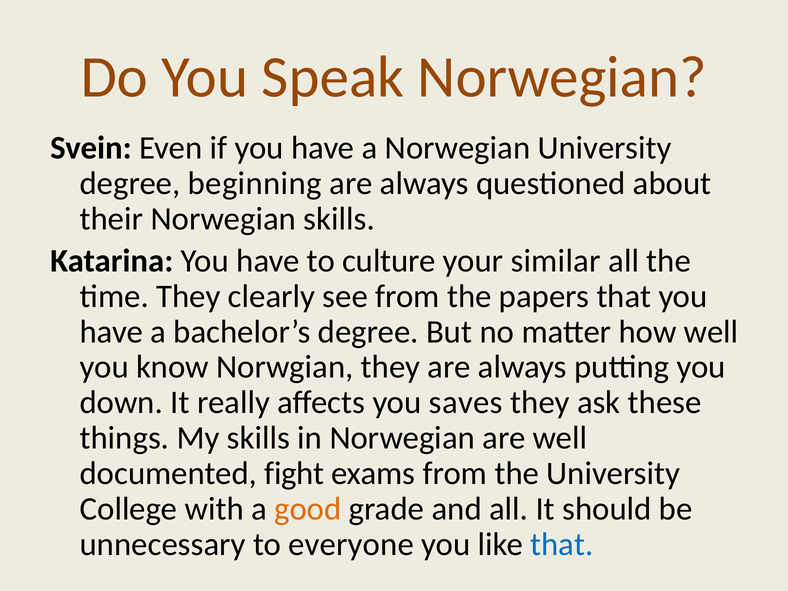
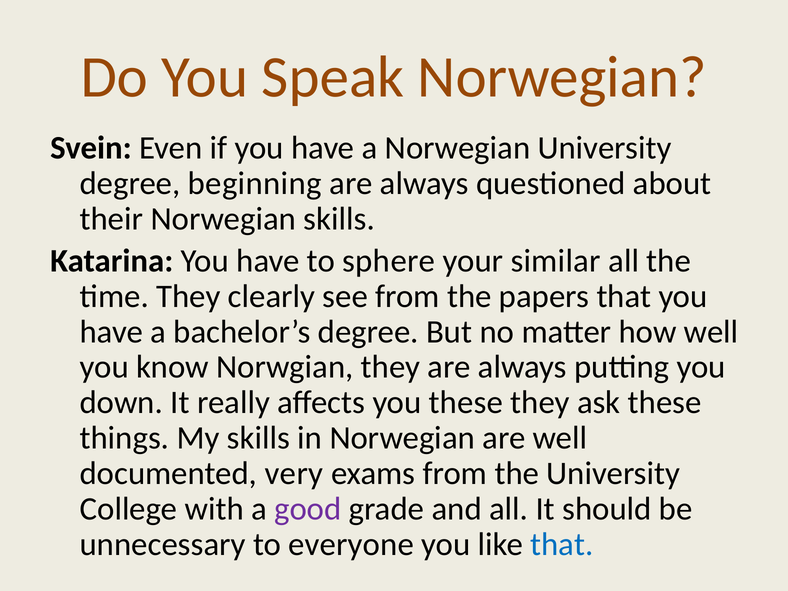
culture: culture -> sphere
you saves: saves -> these
fight: fight -> very
good colour: orange -> purple
